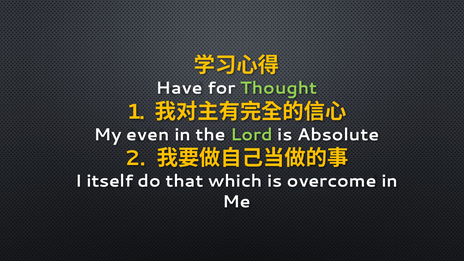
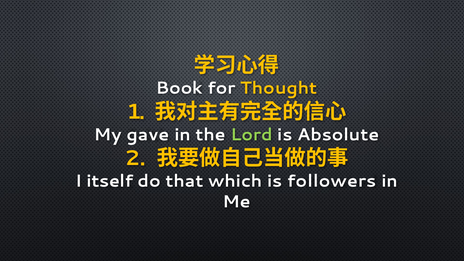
Have: Have -> Book
Thought colour: light green -> yellow
even: even -> gave
overcome: overcome -> followers
